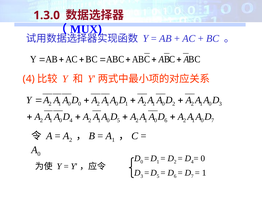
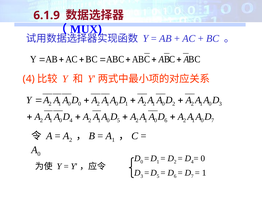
1.3.0: 1.3.0 -> 6.1.9
